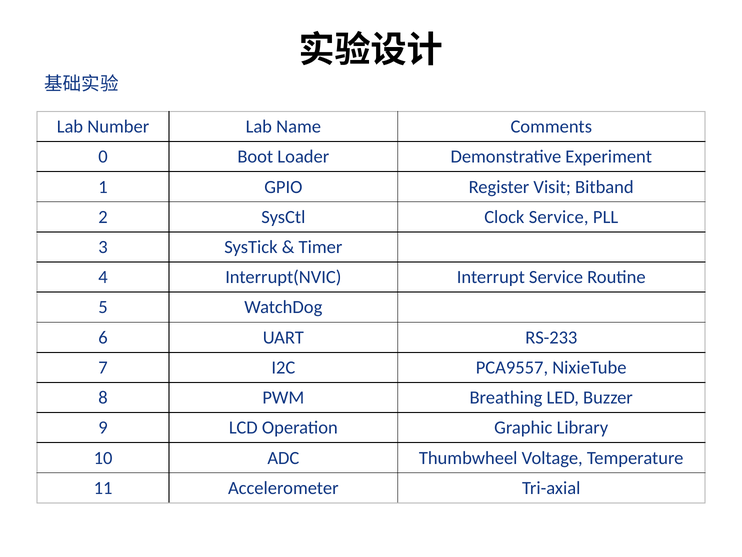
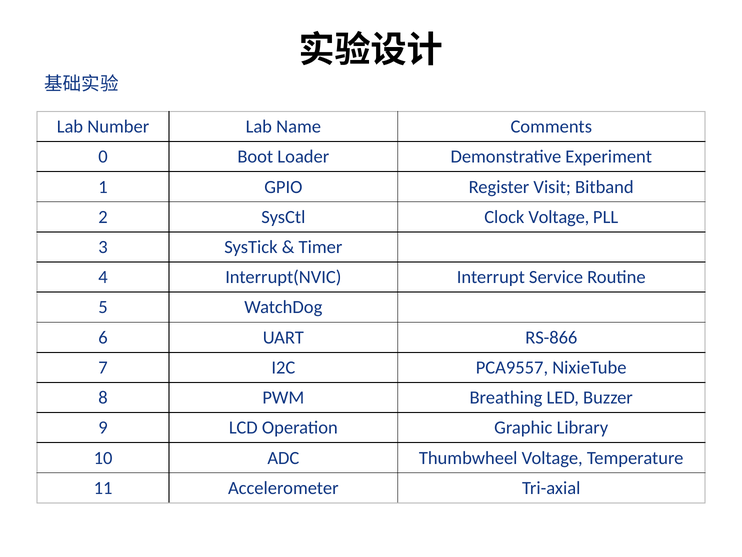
Clock Service: Service -> Voltage
RS-233: RS-233 -> RS-866
